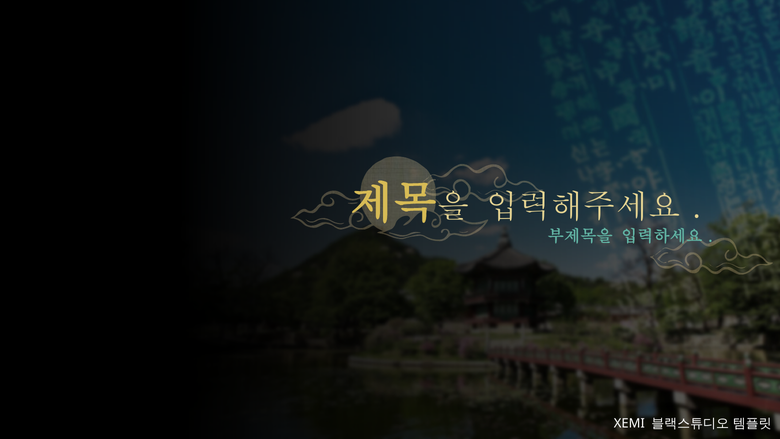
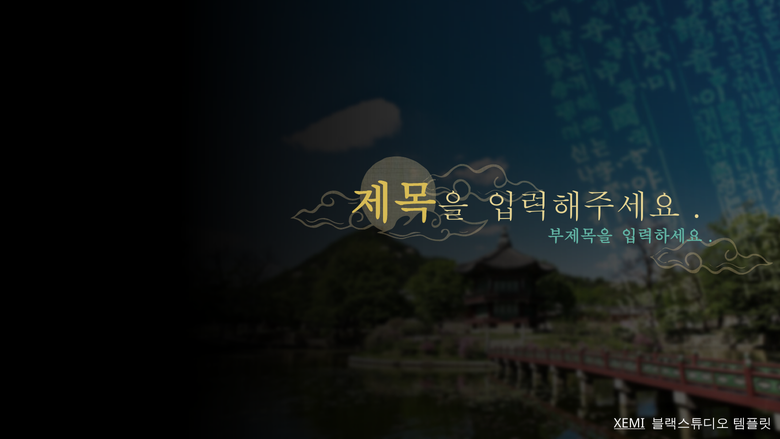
XEMI underline: none -> present
